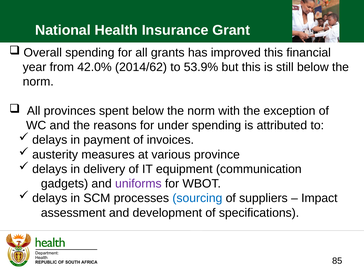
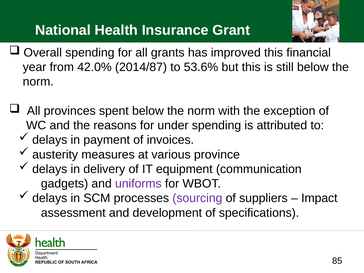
2014/62: 2014/62 -> 2014/87
53.9%: 53.9% -> 53.6%
sourcing colour: blue -> purple
